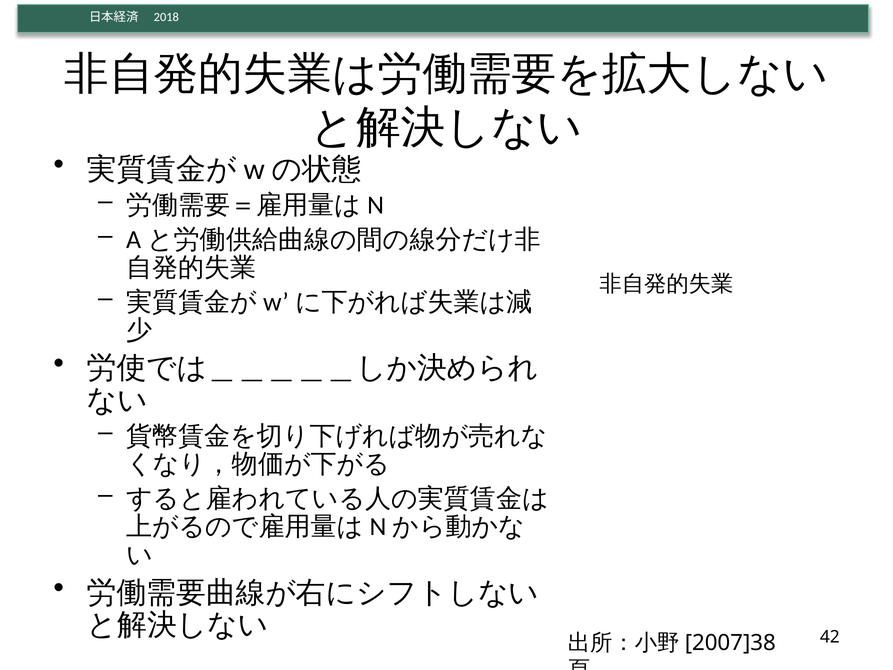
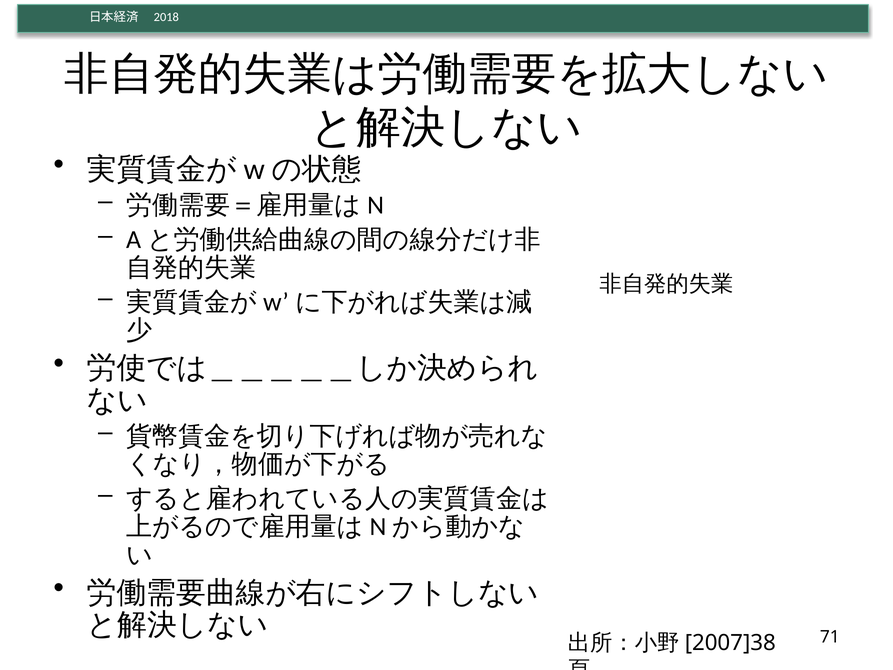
42: 42 -> 71
